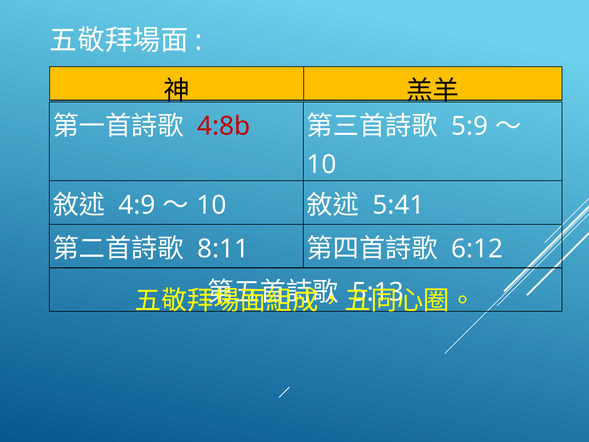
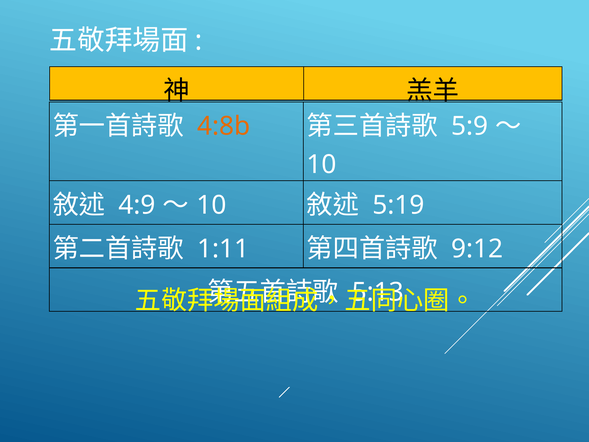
4:8b colour: red -> orange
5:41: 5:41 -> 5:19
8:11: 8:11 -> 1:11
6:12: 6:12 -> 9:12
